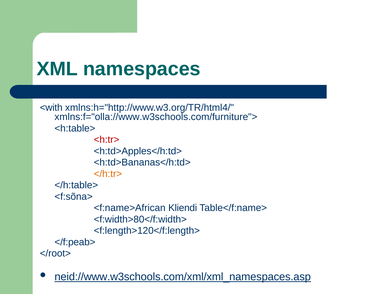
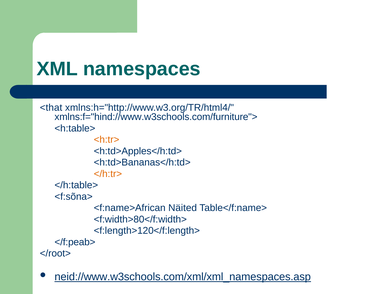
<with: <with -> <that
xmlns:f="olla://www.w3schools.com/furniture">: xmlns:f="olla://www.w3schools.com/furniture"> -> xmlns:f="hind://www.w3schools.com/furniture">
<h:tr> colour: red -> orange
Kliendi: Kliendi -> Näited
